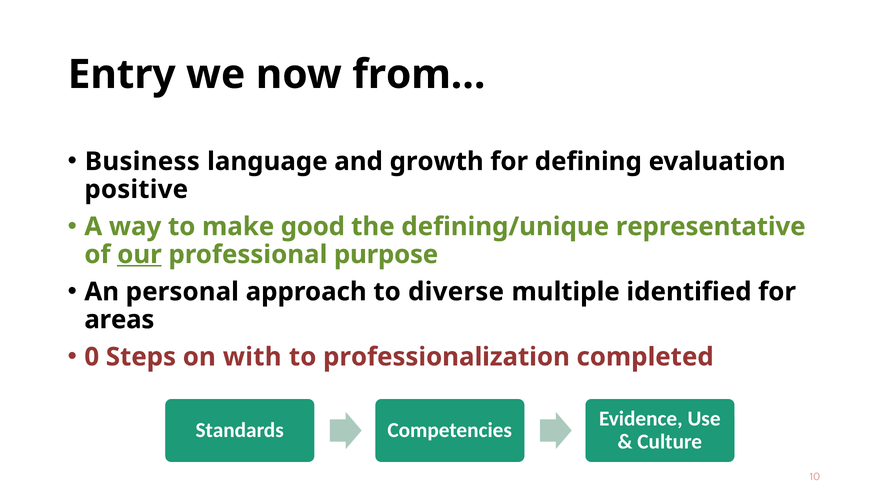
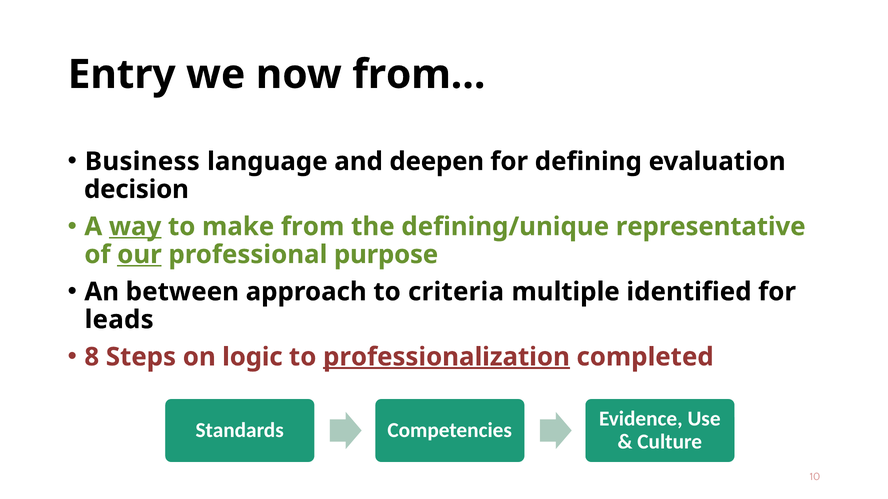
growth: growth -> deepen
positive: positive -> decision
way underline: none -> present
good: good -> from
personal: personal -> between
diverse: diverse -> criteria
areas: areas -> leads
0: 0 -> 8
with: with -> logic
professionalization underline: none -> present
